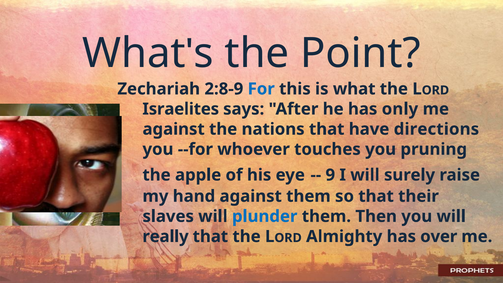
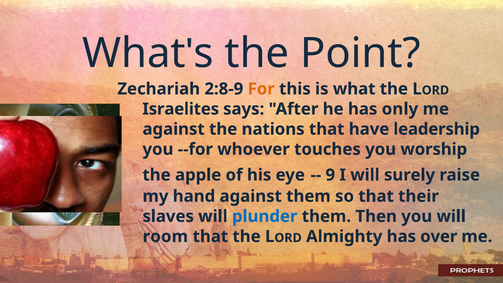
For colour: blue -> orange
directions: directions -> leadership
pruning: pruning -> worship
really: really -> room
